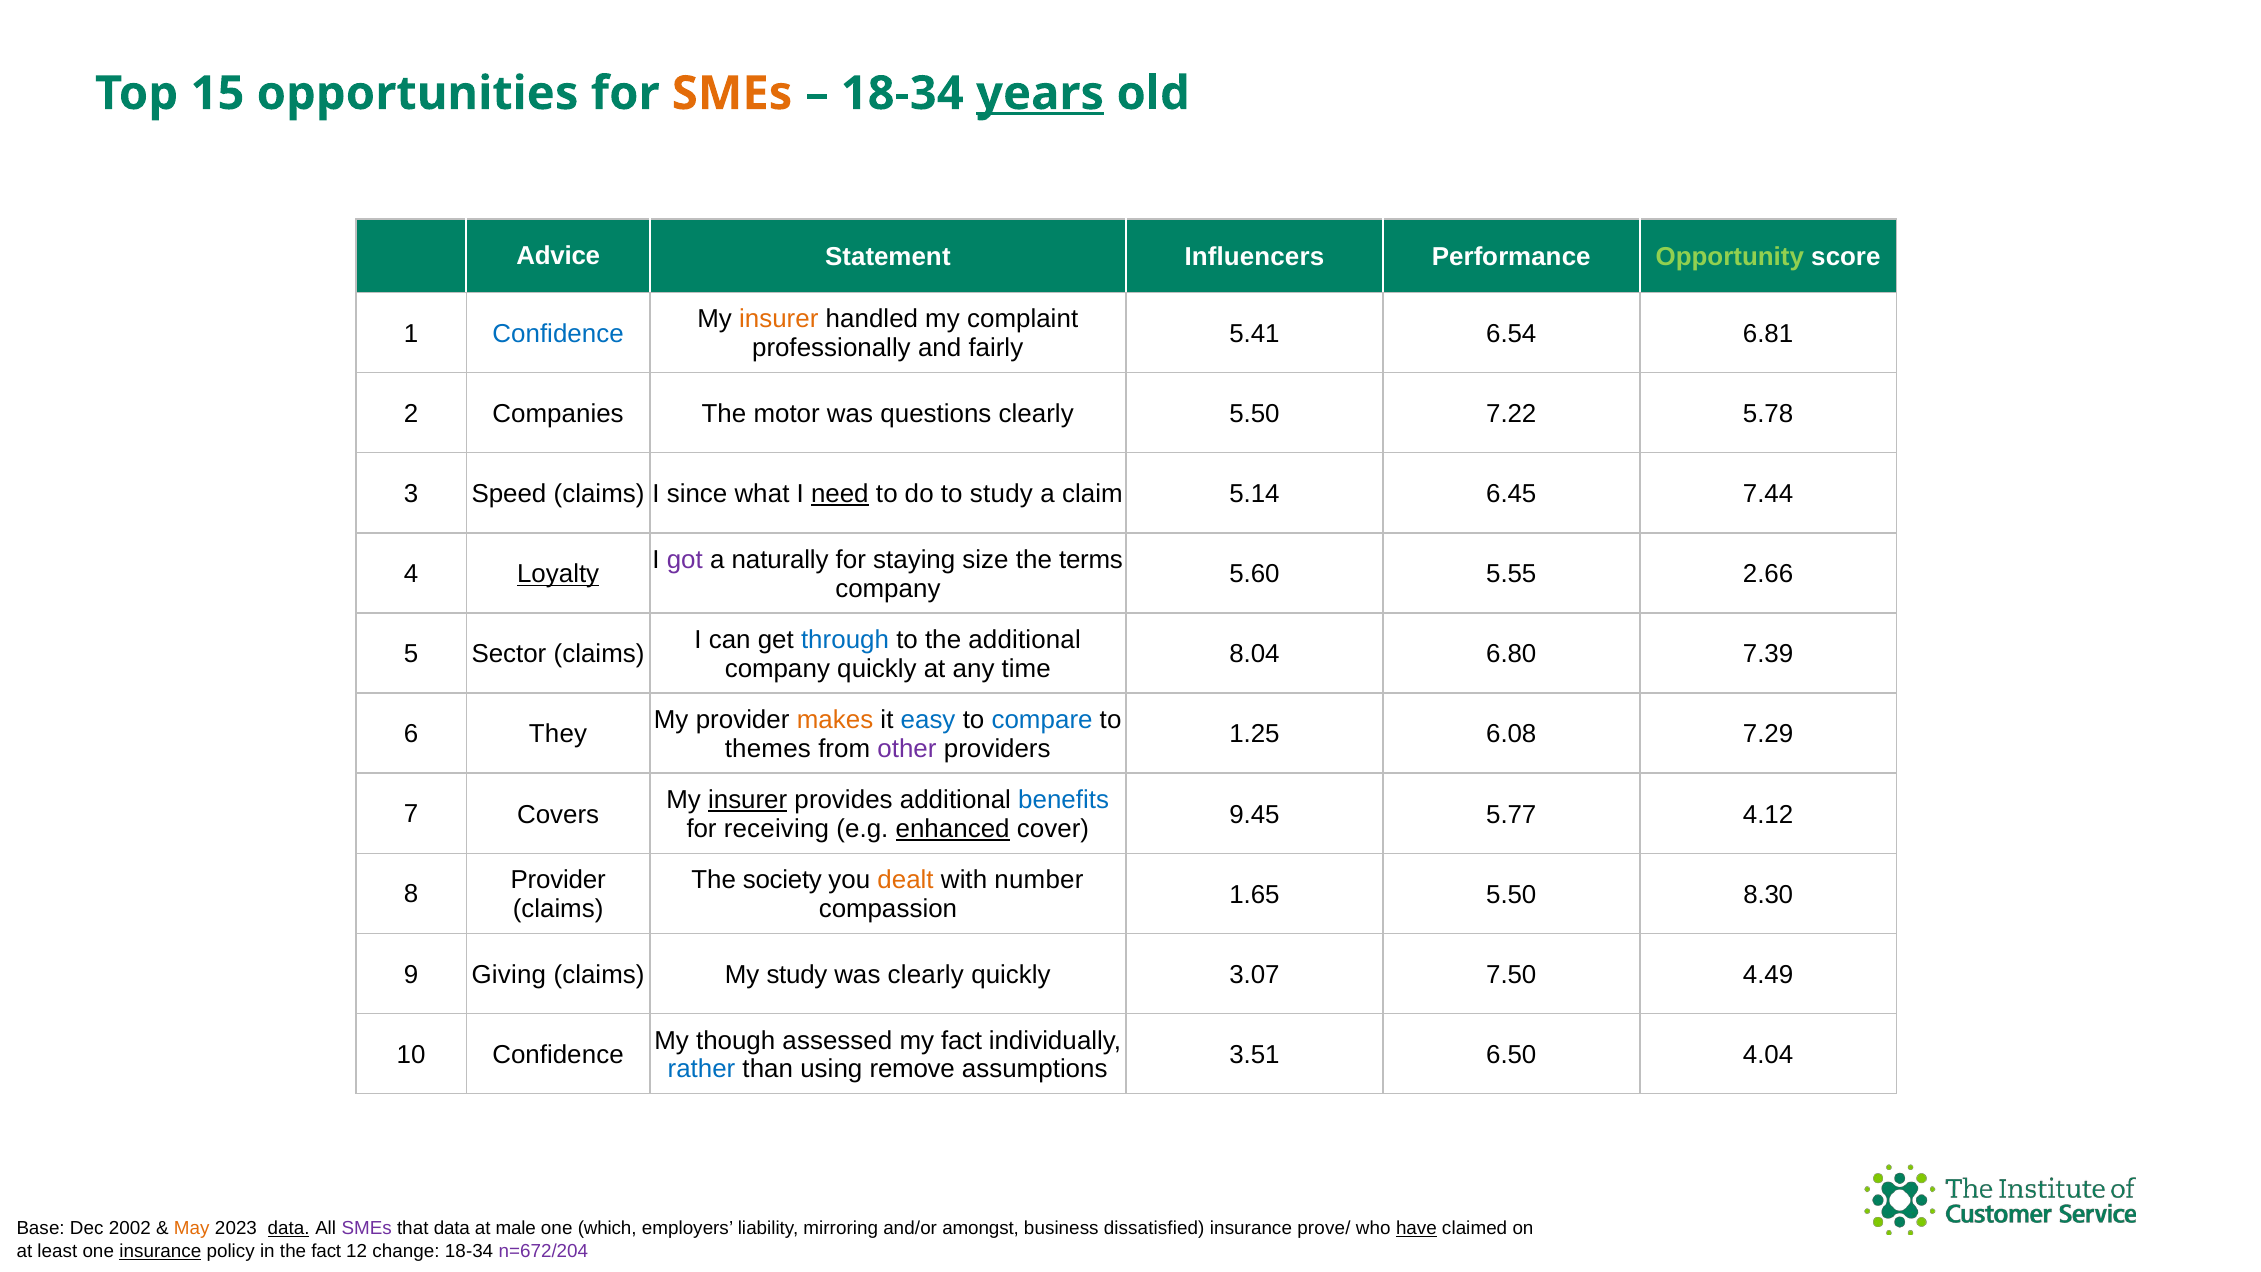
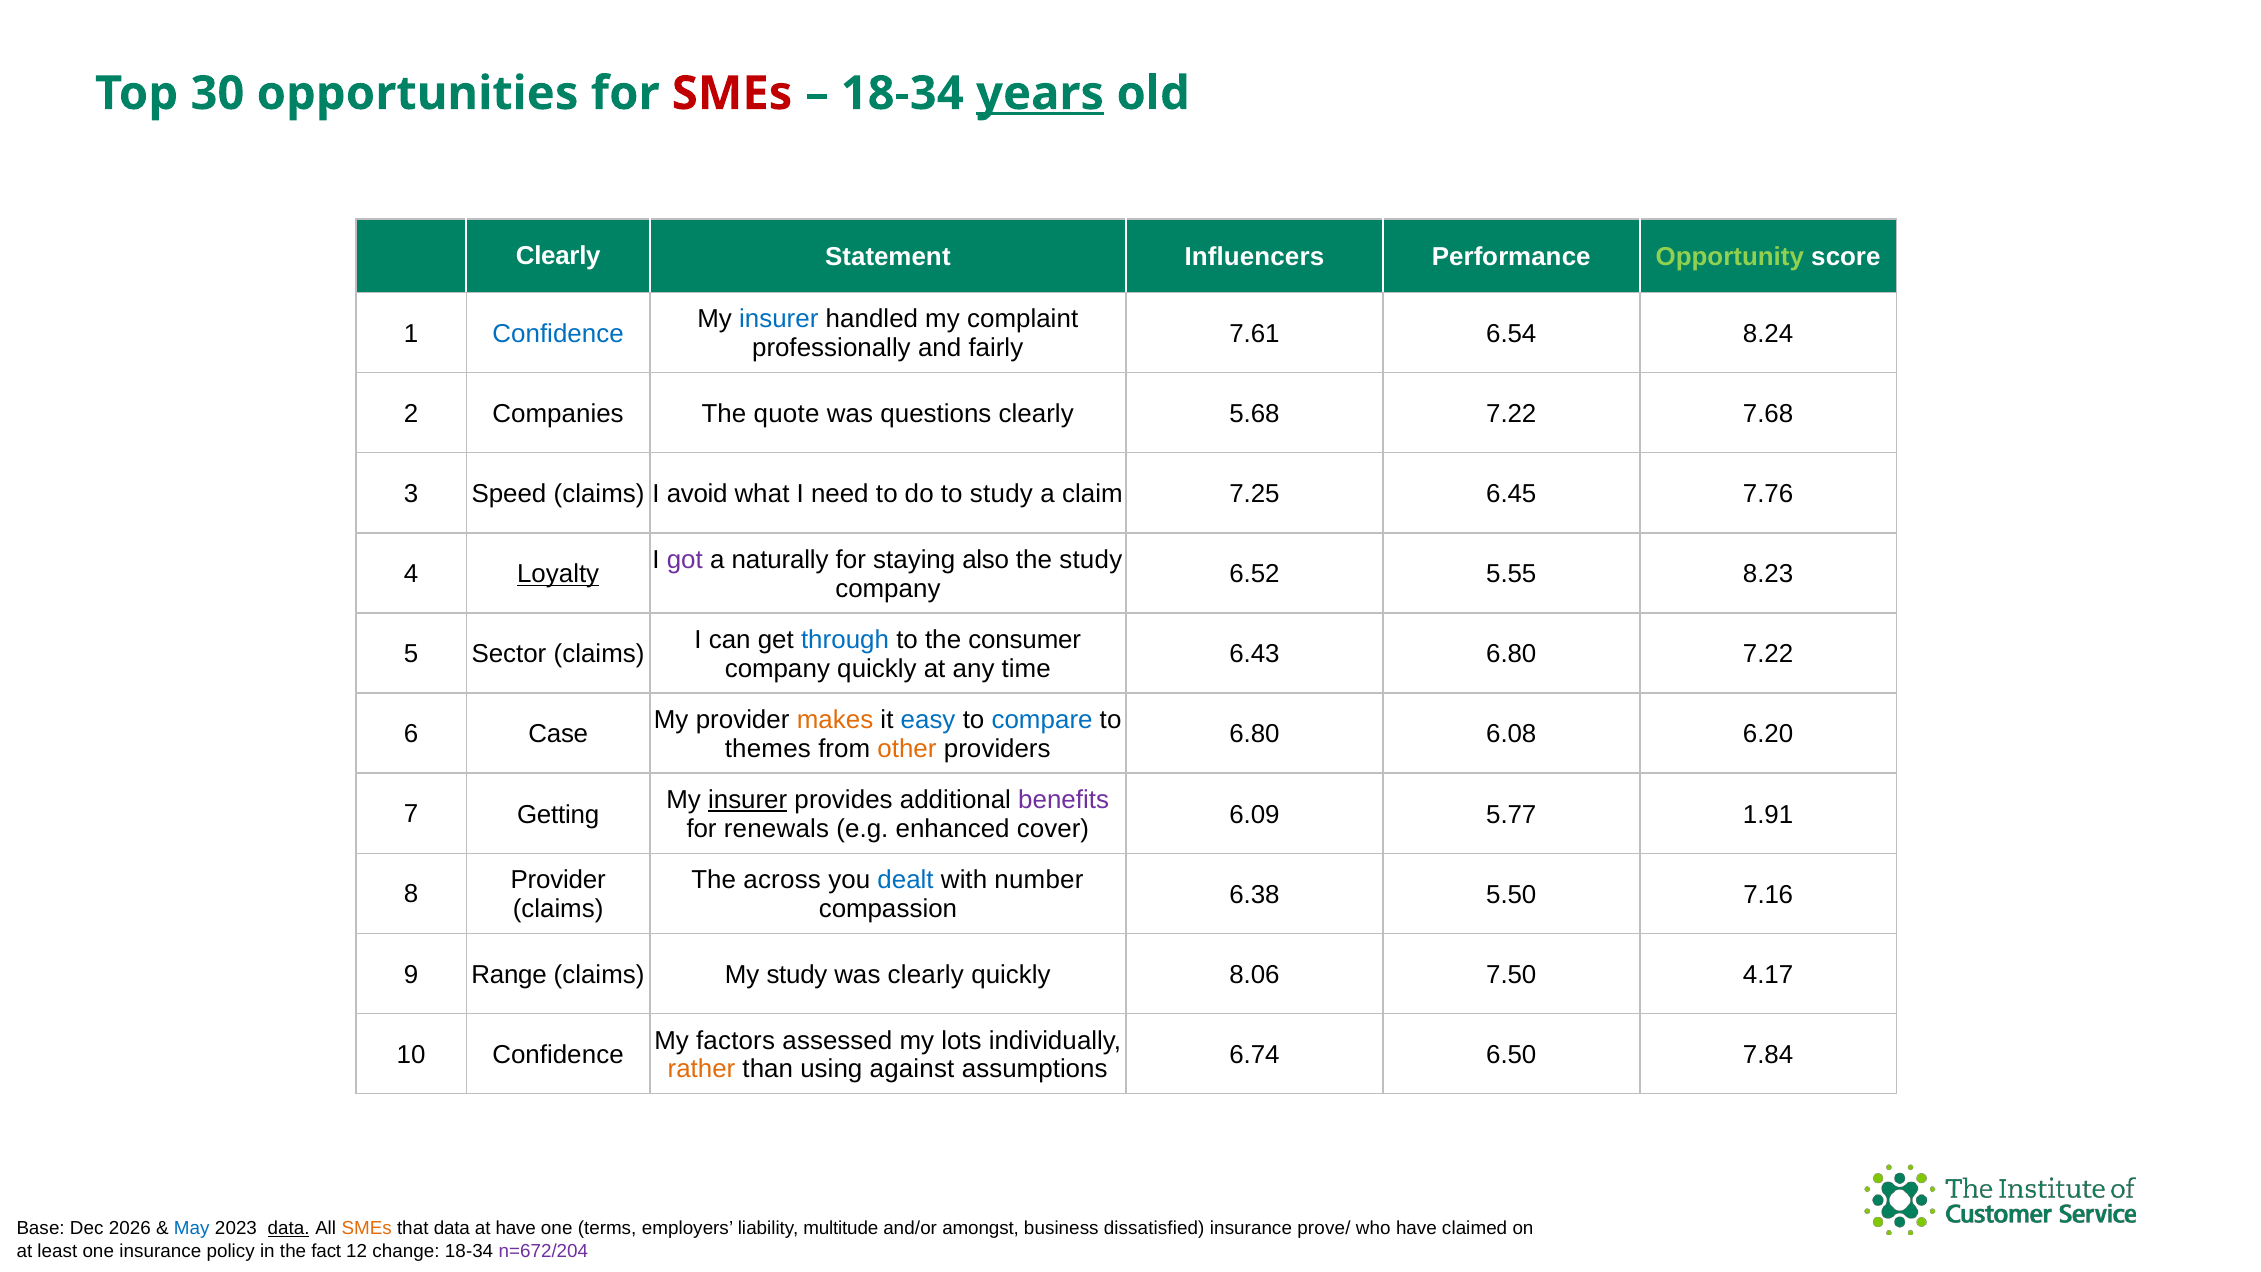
15: 15 -> 30
SMEs at (732, 94) colour: orange -> red
Advice at (558, 256): Advice -> Clearly
insurer at (779, 319) colour: orange -> blue
5.41: 5.41 -> 7.61
6.81: 6.81 -> 8.24
motor: motor -> quote
clearly 5.50: 5.50 -> 5.68
5.78: 5.78 -> 7.68
since: since -> avoid
need underline: present -> none
5.14: 5.14 -> 7.25
7.44: 7.44 -> 7.76
size: size -> also
the terms: terms -> study
5.60: 5.60 -> 6.52
2.66: 2.66 -> 8.23
the additional: additional -> consumer
8.04: 8.04 -> 6.43
6.80 7.39: 7.39 -> 7.22
They: They -> Case
1.25 at (1254, 734): 1.25 -> 6.80
7.29: 7.29 -> 6.20
other colour: purple -> orange
benefits colour: blue -> purple
Covers: Covers -> Getting
9.45: 9.45 -> 6.09
4.12: 4.12 -> 1.91
receiving: receiving -> renewals
enhanced underline: present -> none
society: society -> across
dealt colour: orange -> blue
1.65: 1.65 -> 6.38
8.30: 8.30 -> 7.16
Giving: Giving -> Range
3.07: 3.07 -> 8.06
4.49: 4.49 -> 4.17
though: though -> factors
my fact: fact -> lots
3.51: 3.51 -> 6.74
4.04: 4.04 -> 7.84
rather colour: blue -> orange
remove: remove -> against
2002: 2002 -> 2026
May colour: orange -> blue
SMEs at (367, 1228) colour: purple -> orange
at male: male -> have
which: which -> terms
mirroring: mirroring -> multitude
have at (1416, 1228) underline: present -> none
insurance at (160, 1251) underline: present -> none
